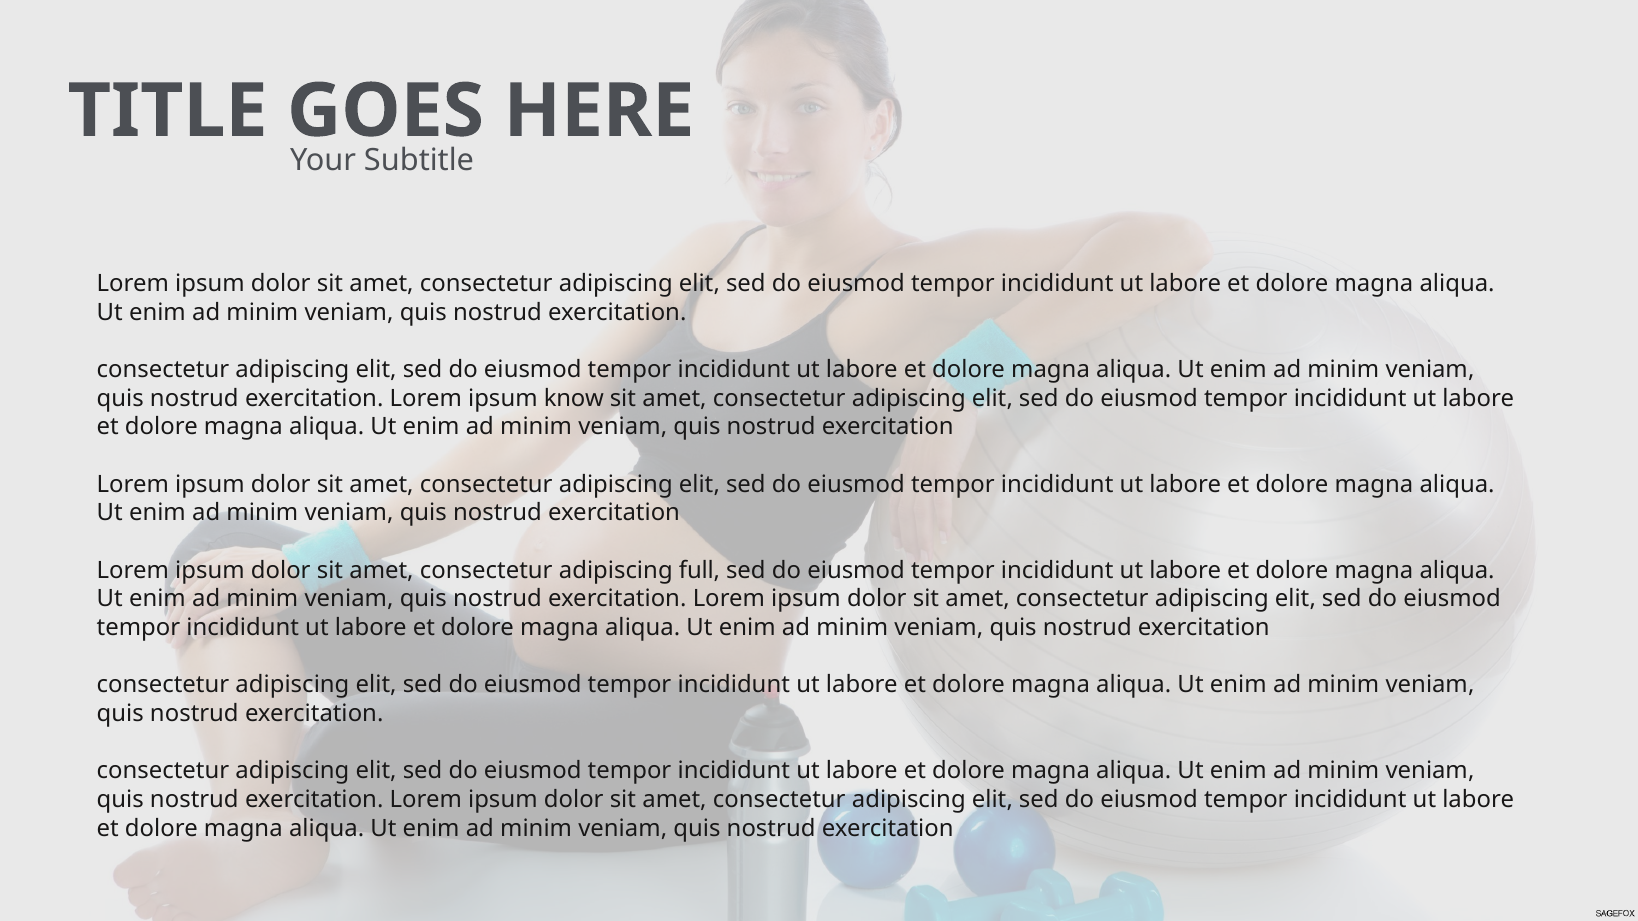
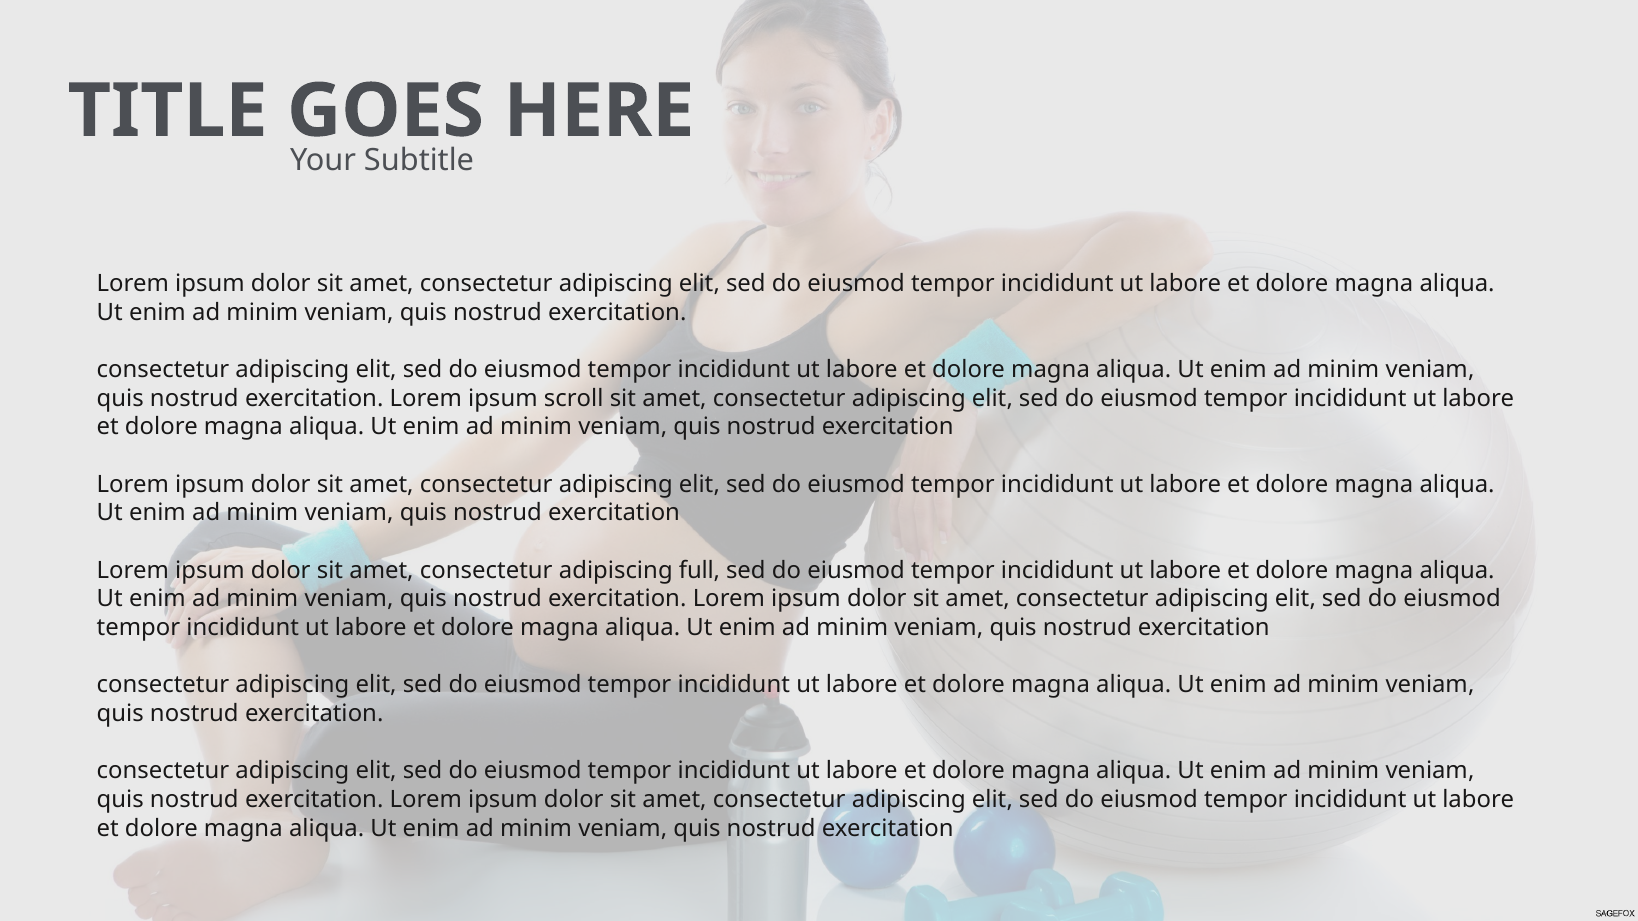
know: know -> scroll
